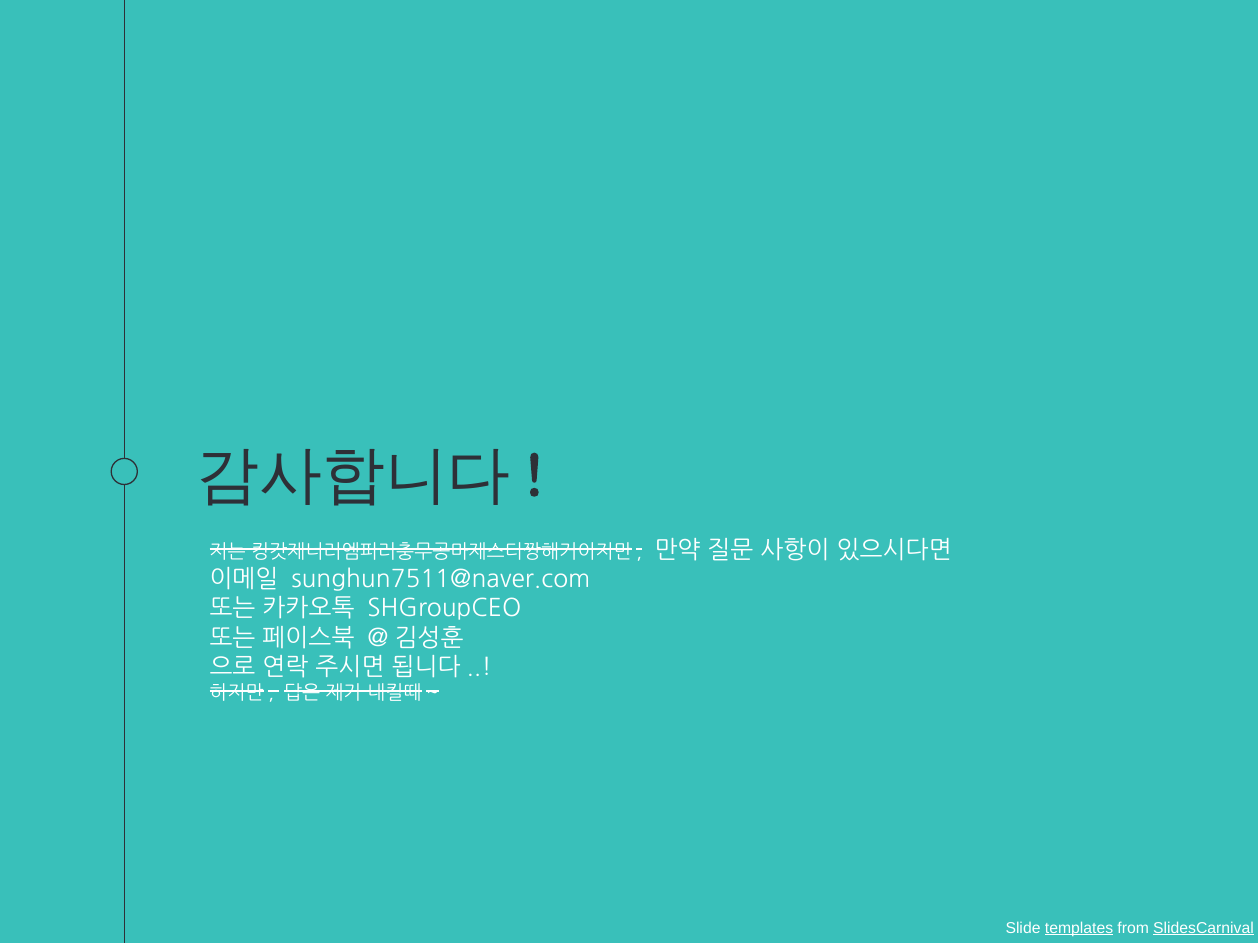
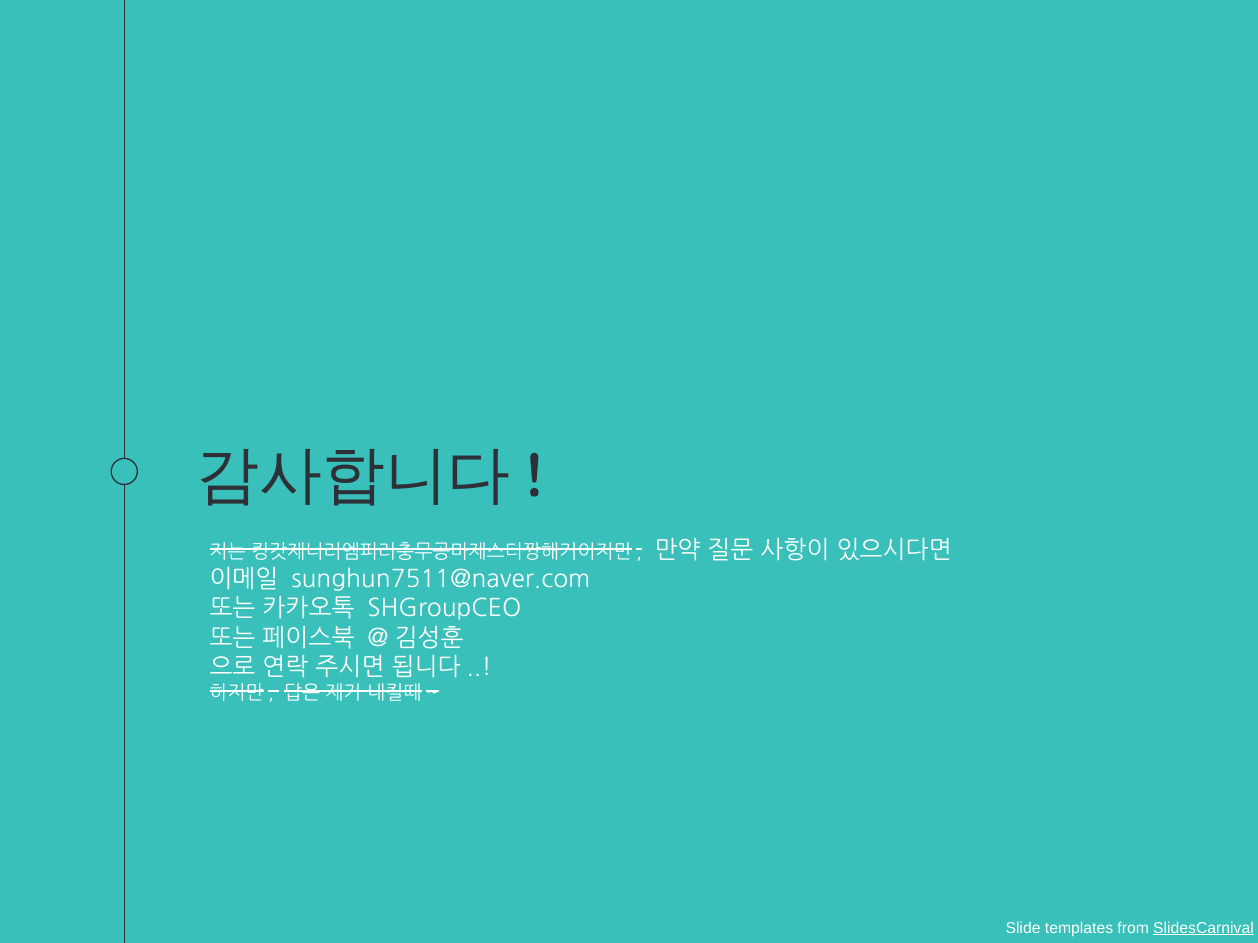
templates underline: present -> none
